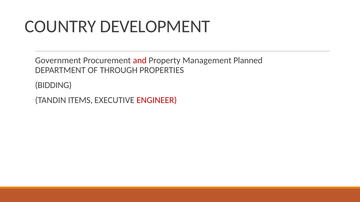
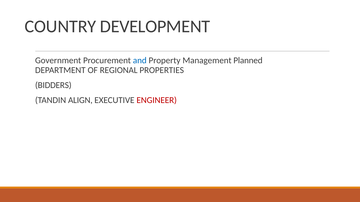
and colour: red -> blue
THROUGH: THROUGH -> REGIONAL
BIDDING: BIDDING -> BIDDERS
ITEMS: ITEMS -> ALIGN
